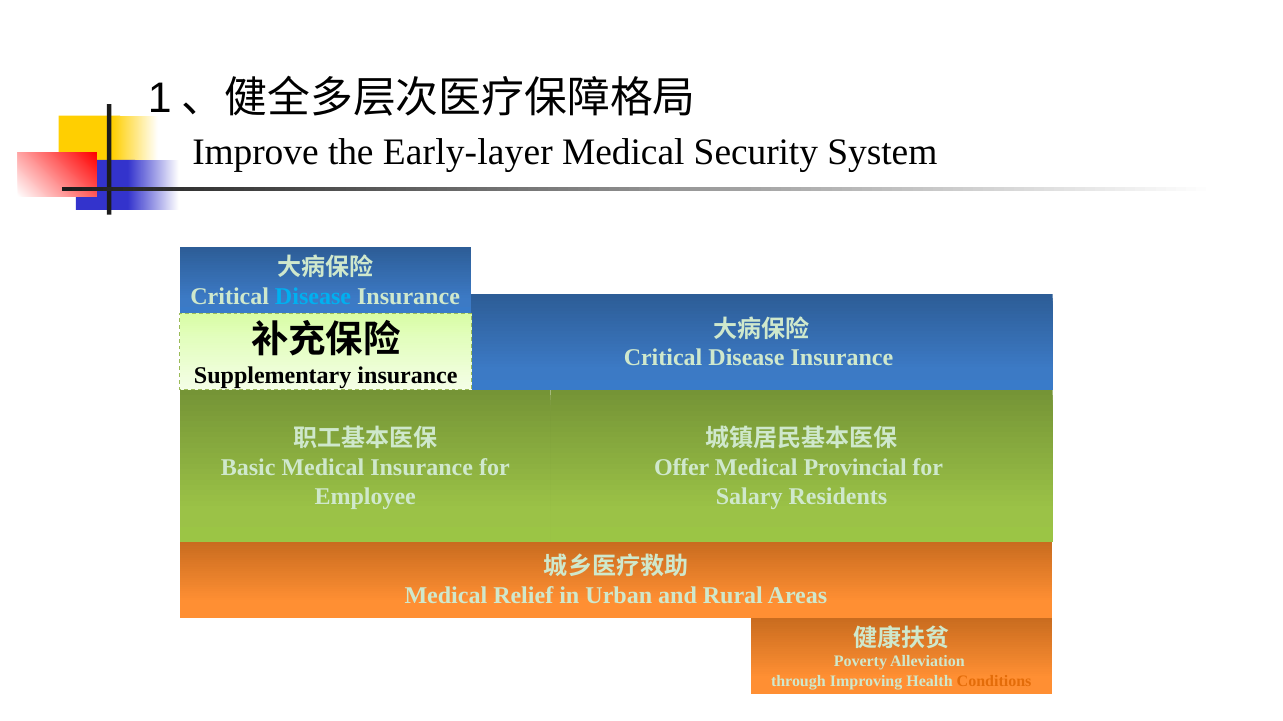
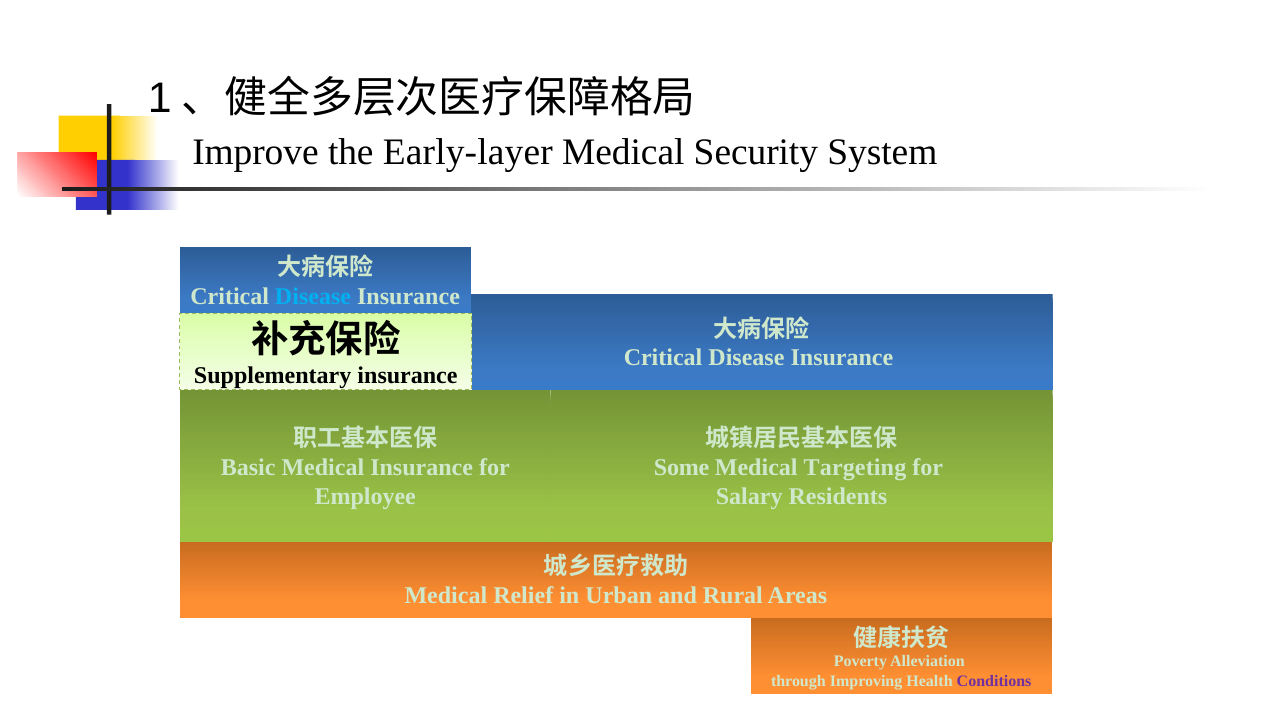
Offer: Offer -> Some
Provincial: Provincial -> Targeting
Conditions colour: orange -> purple
